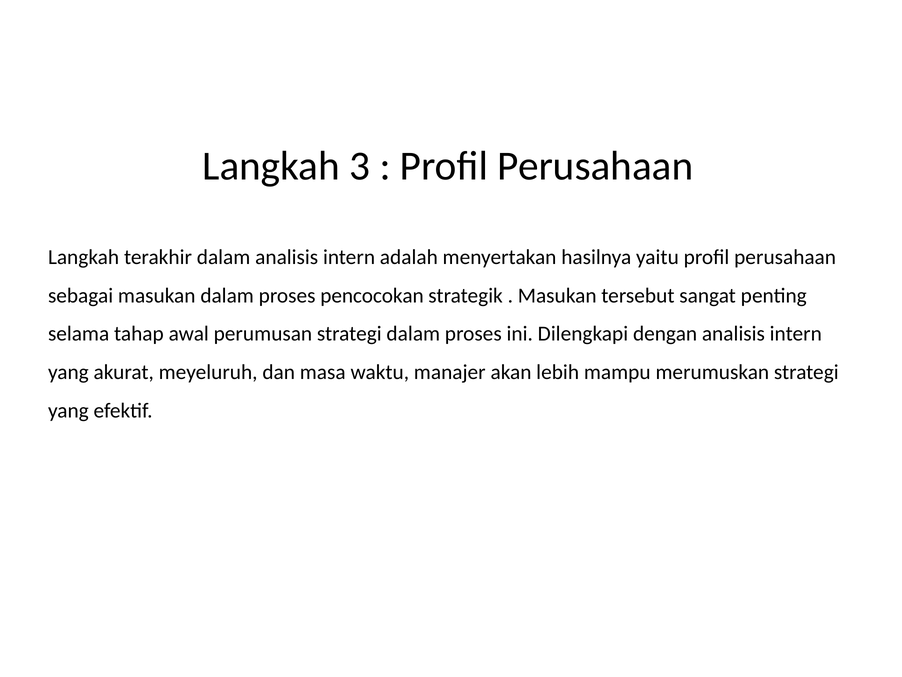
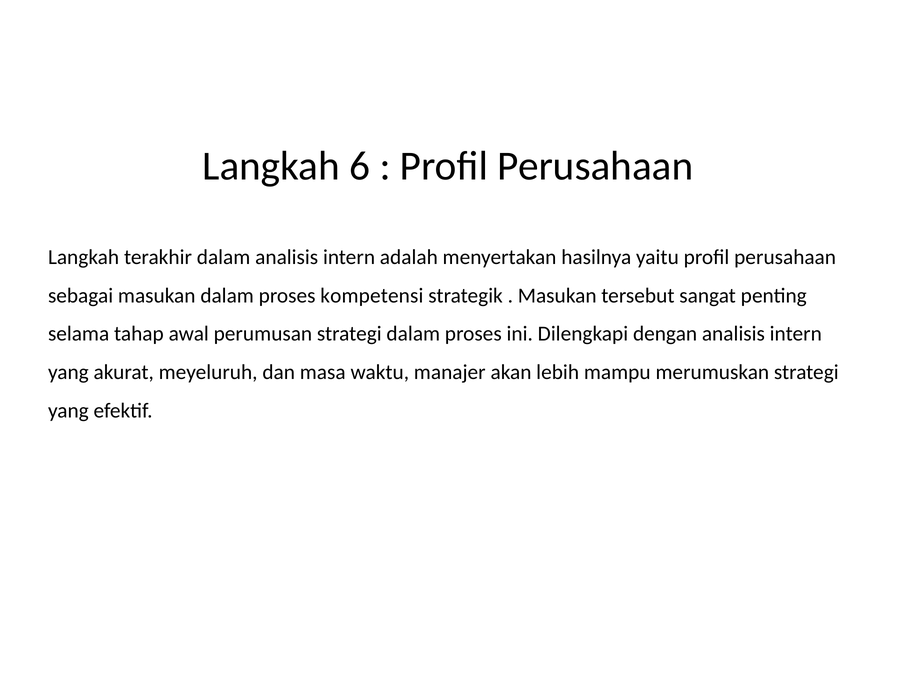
3: 3 -> 6
pencocokan: pencocokan -> kompetensi
